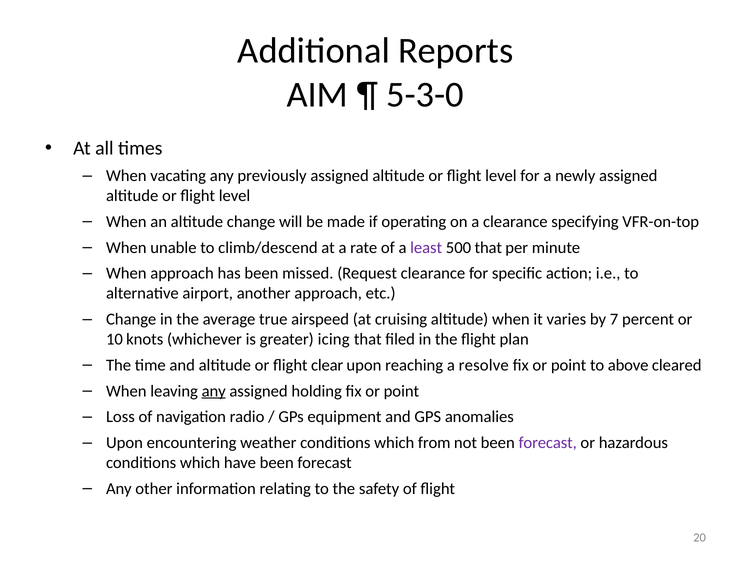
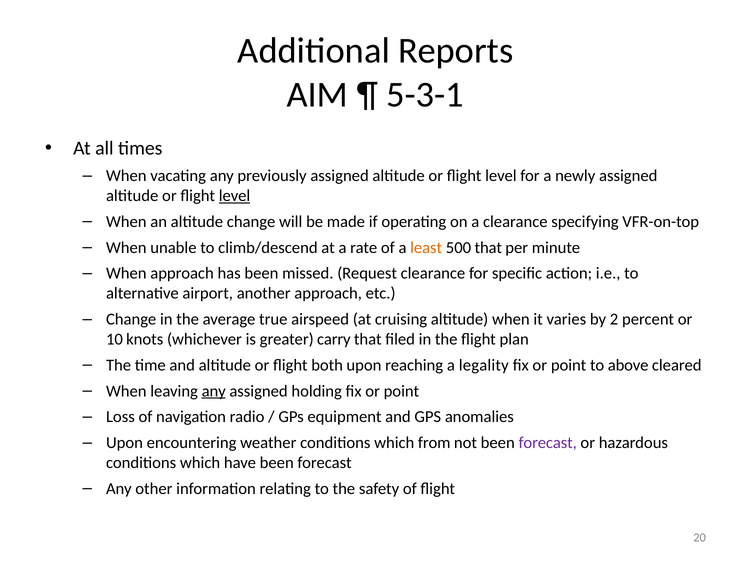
5-3-0: 5-3-0 -> 5-3-1
level at (235, 196) underline: none -> present
least colour: purple -> orange
7: 7 -> 2
icing: icing -> carry
clear: clear -> both
resolve: resolve -> legality
